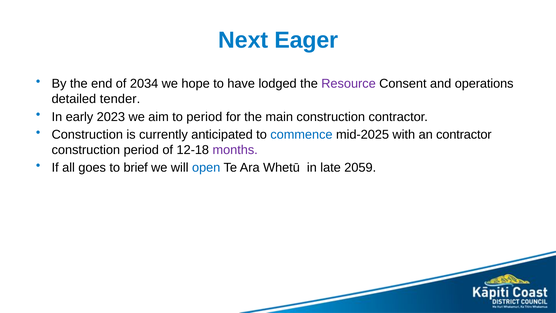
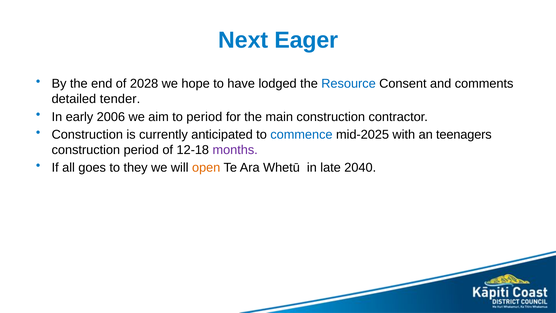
2034: 2034 -> 2028
Resource colour: purple -> blue
operations: operations -> comments
2023: 2023 -> 2006
an contractor: contractor -> teenagers
brief: brief -> they
open colour: blue -> orange
2059: 2059 -> 2040
